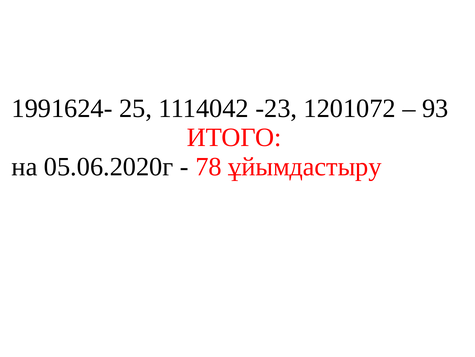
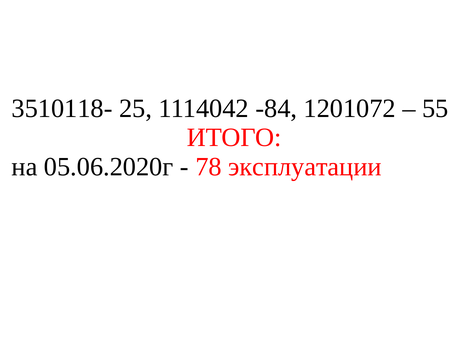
1991624-: 1991624- -> 3510118-
-23: -23 -> -84
93: 93 -> 55
ұйымдастыру: ұйымдастыру -> эксплуатации
